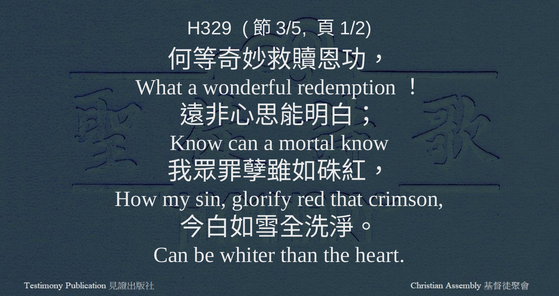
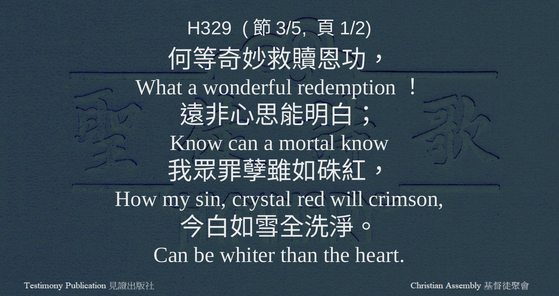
glorify: glorify -> crystal
that: that -> will
